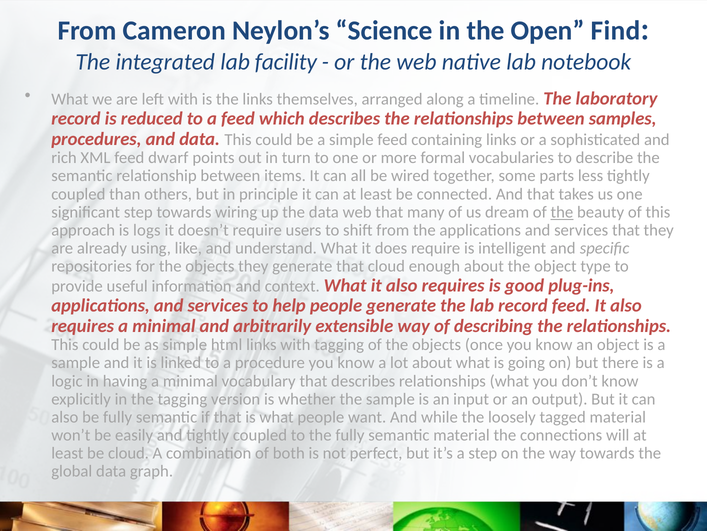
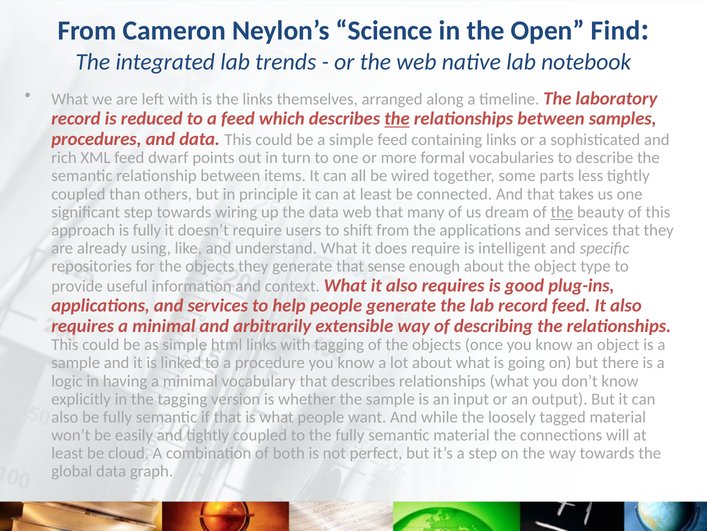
facility: facility -> trends
the at (397, 119) underline: none -> present
is logs: logs -> fully
that cloud: cloud -> sense
